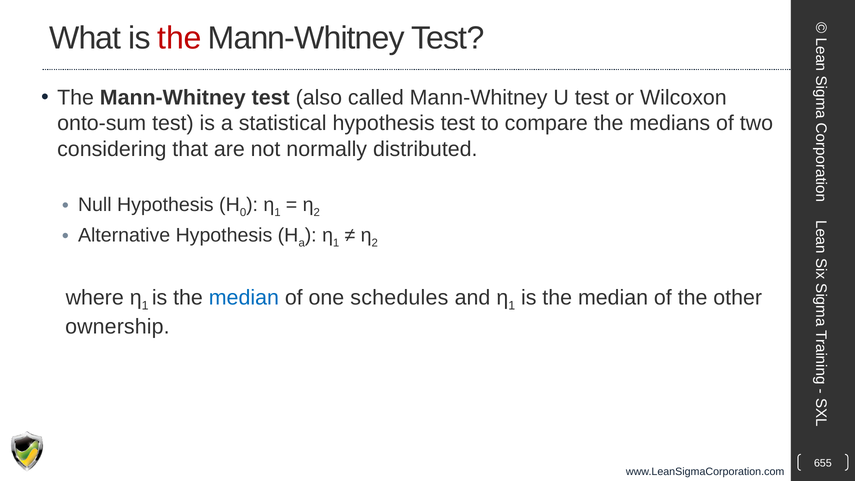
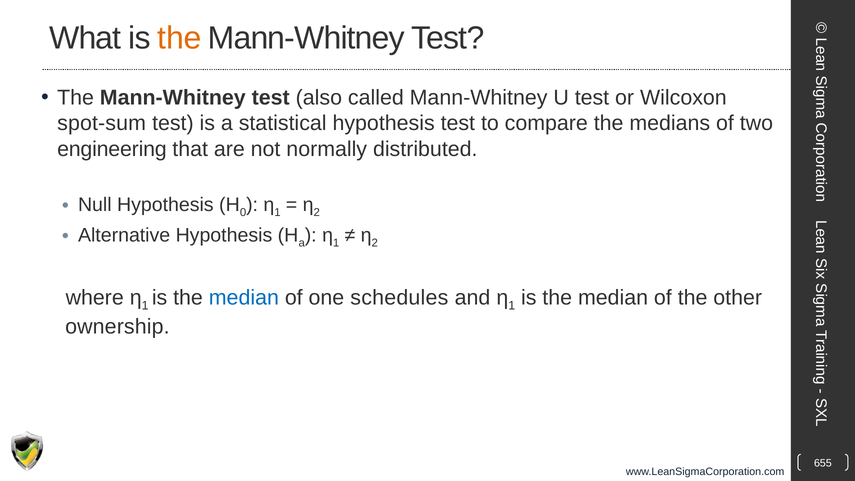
the at (179, 38) colour: red -> orange
onto-sum: onto-sum -> spot-sum
considering: considering -> engineering
